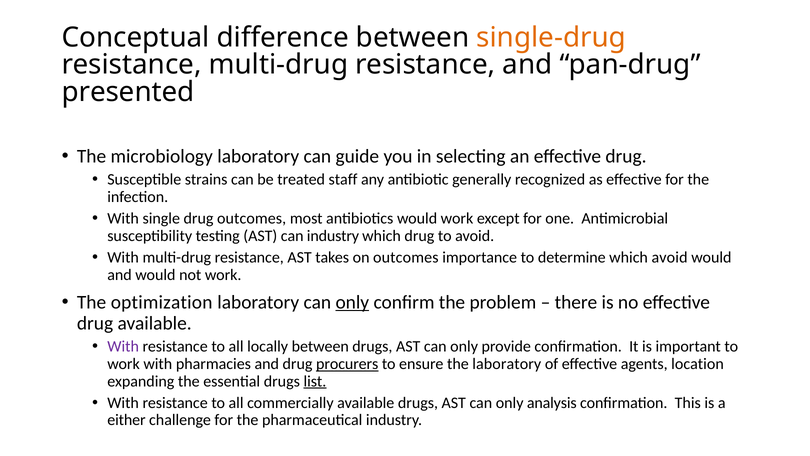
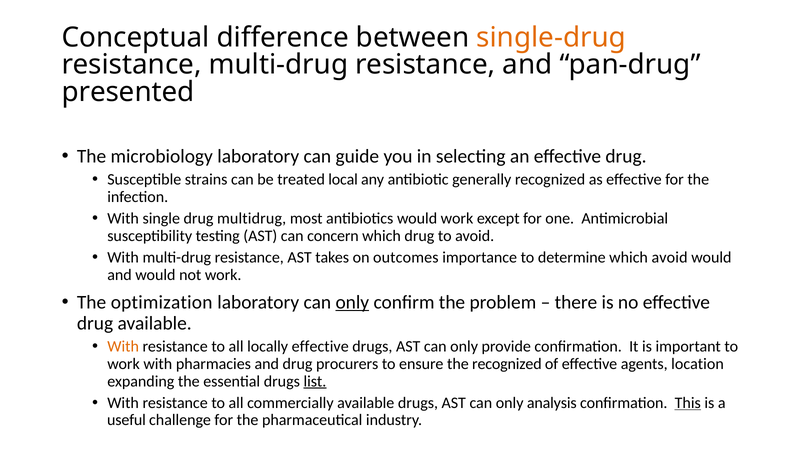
staff: staff -> local
drug outcomes: outcomes -> multidrug
can industry: industry -> concern
With at (123, 346) colour: purple -> orange
locally between: between -> effective
procurers underline: present -> none
the laboratory: laboratory -> recognized
This underline: none -> present
either: either -> useful
